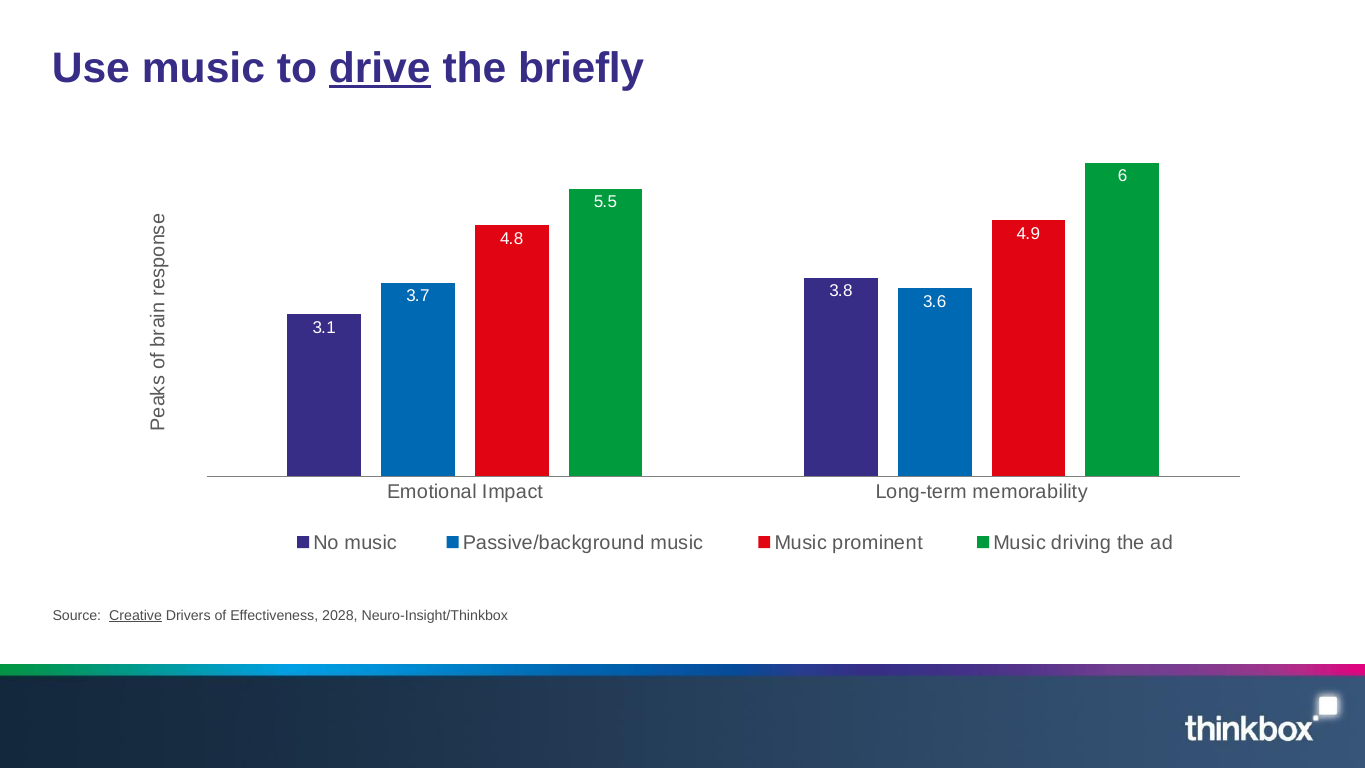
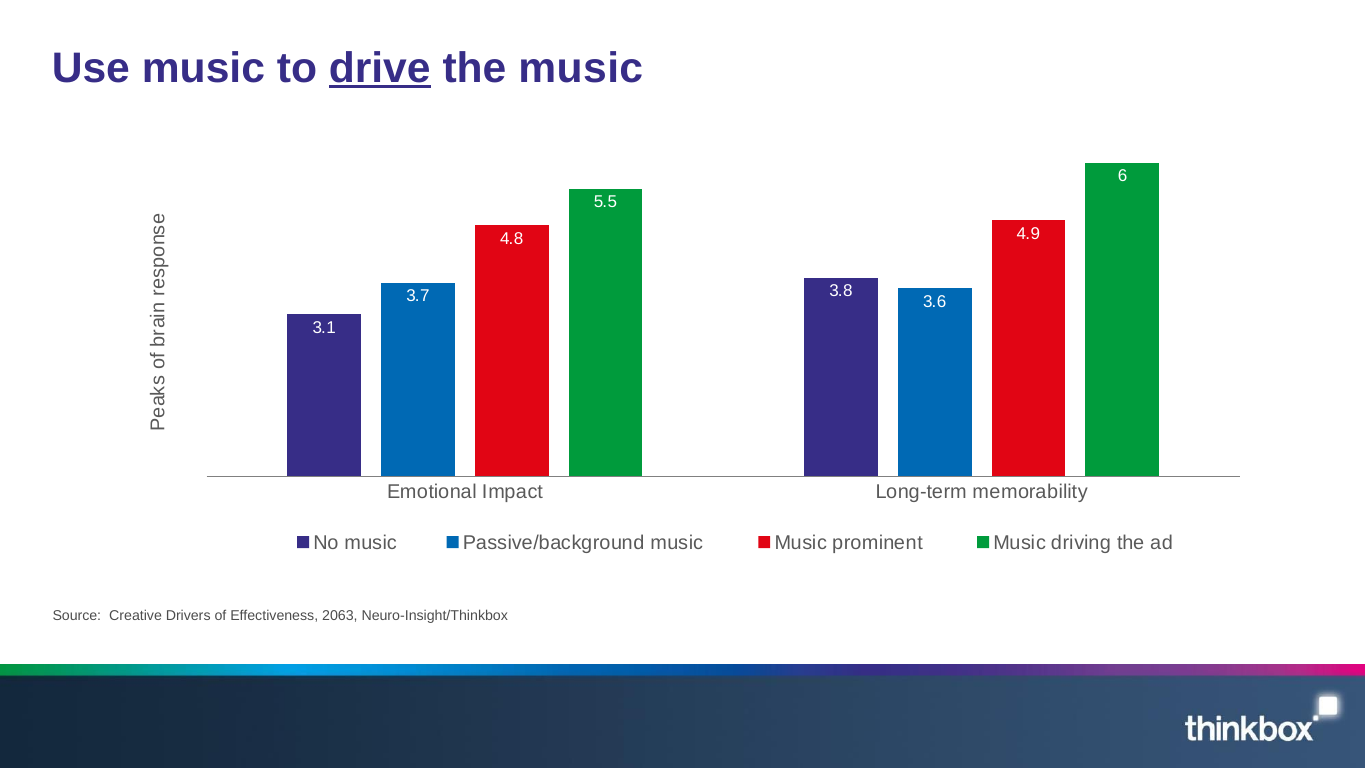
the briefly: briefly -> music
Creative underline: present -> none
2028: 2028 -> 2063
